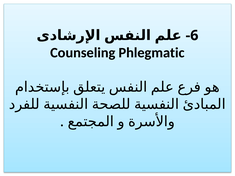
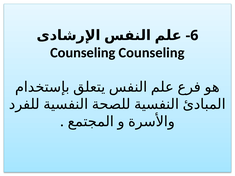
Counseling Phlegmatic: Phlegmatic -> Counseling
